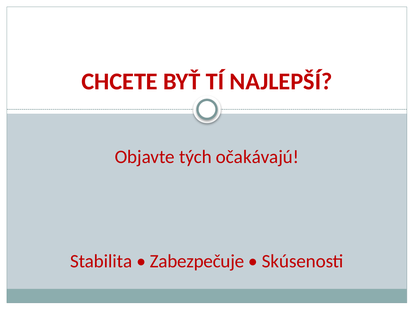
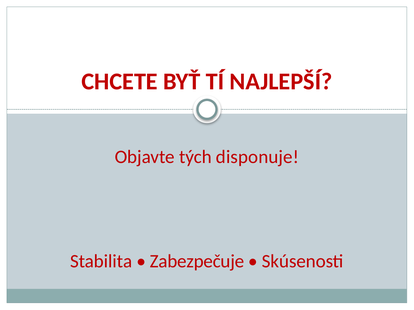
očakávajú: očakávajú -> disponuje
